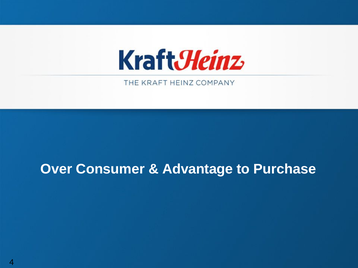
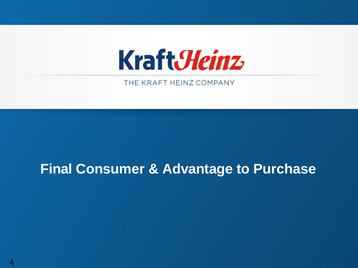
Over: Over -> Final
